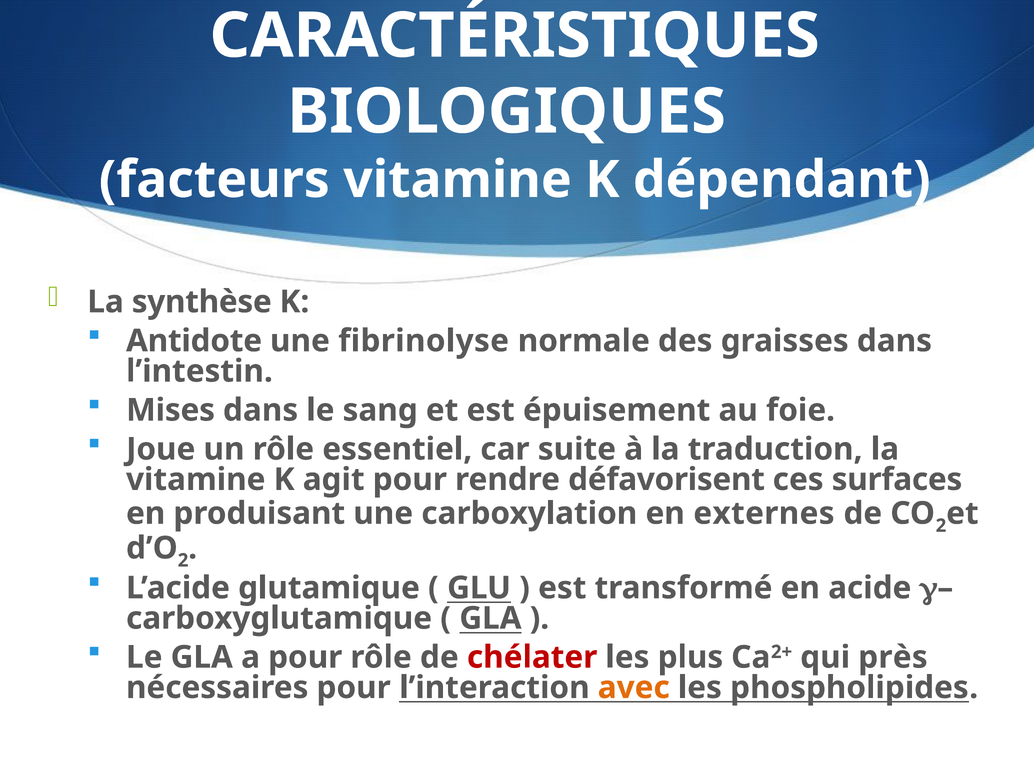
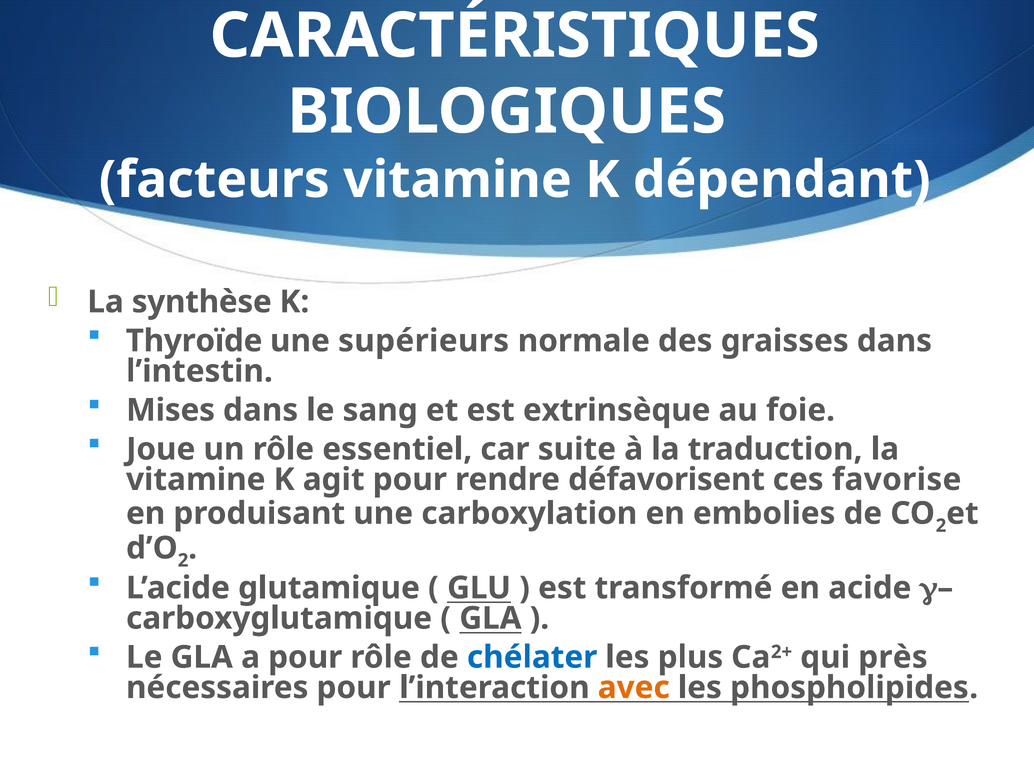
Antidote: Antidote -> Thyroïde
fibrinolyse: fibrinolyse -> supérieurs
épuisement: épuisement -> extrinsèque
surfaces: surfaces -> favorise
externes: externes -> embolies
chélater colour: red -> blue
